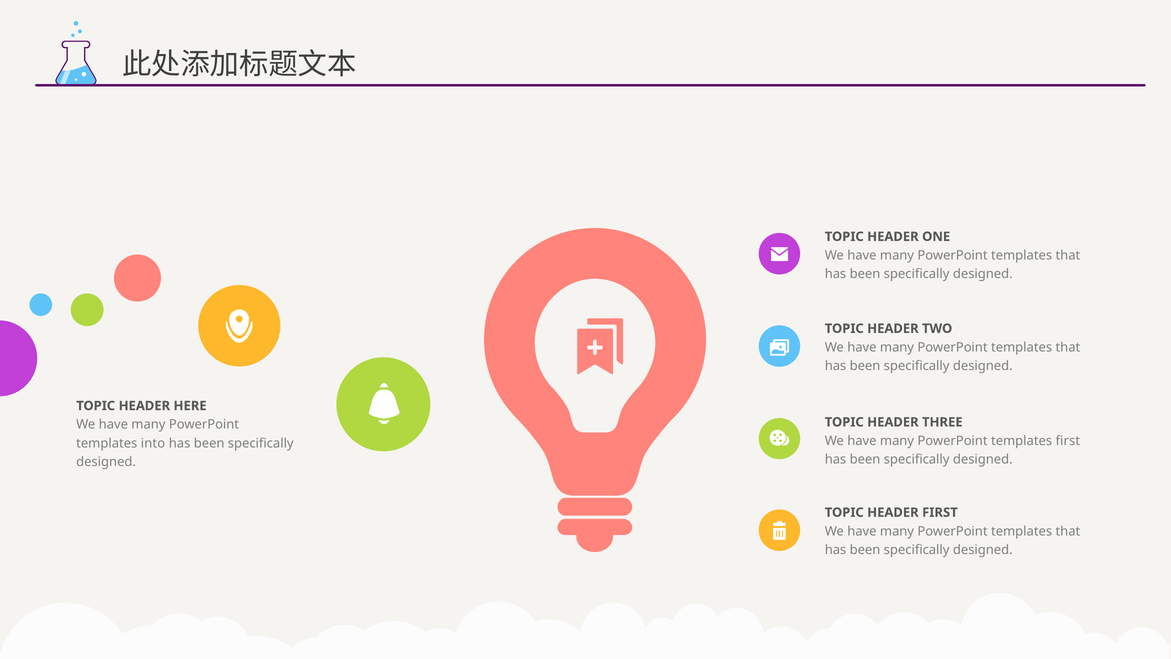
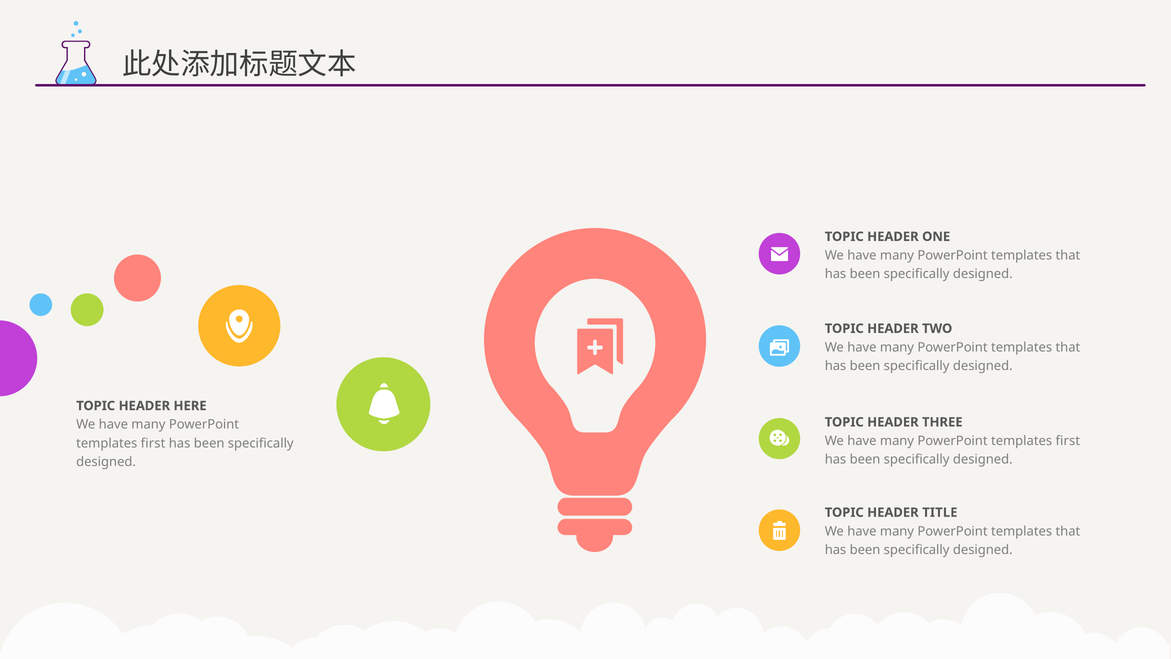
into at (153, 443): into -> first
HEADER FIRST: FIRST -> TITLE
